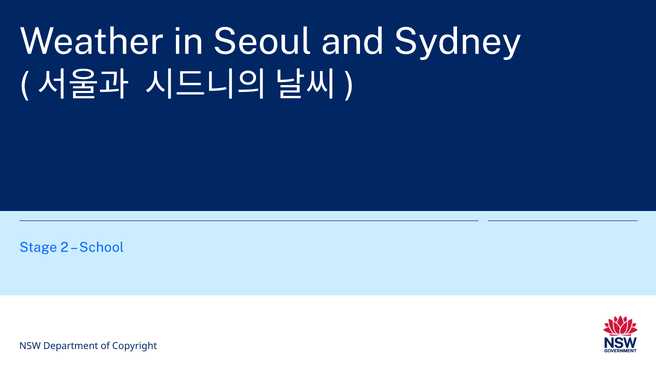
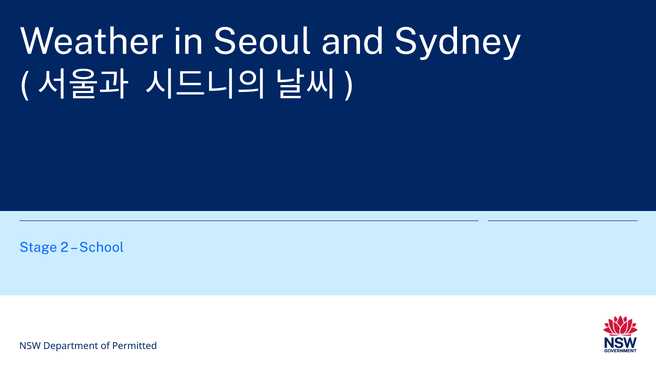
Copyright: Copyright -> Permitted
